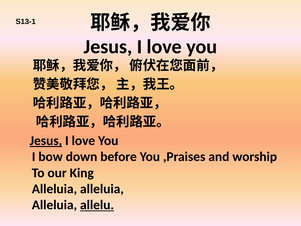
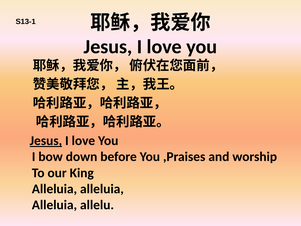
allelu underline: present -> none
